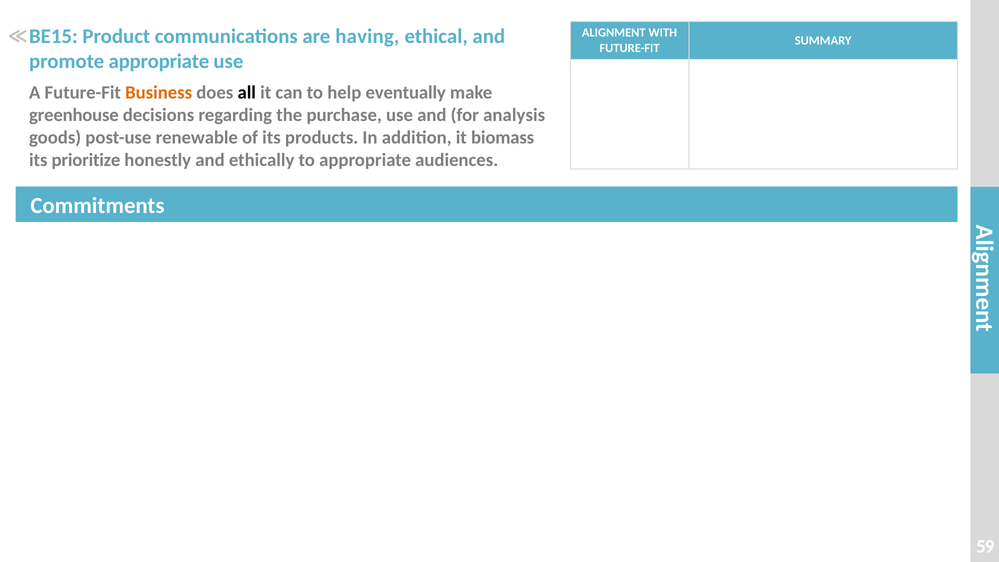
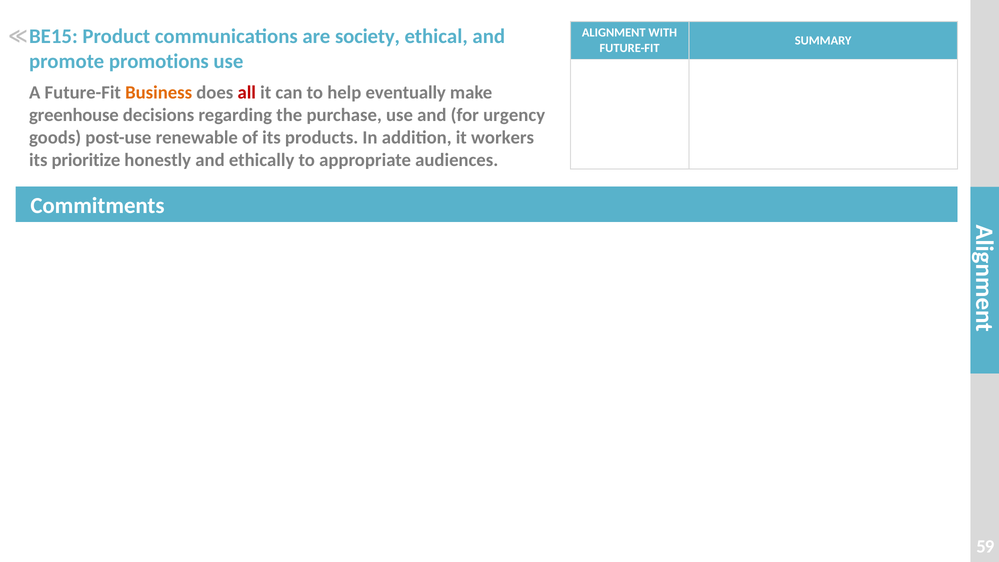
having: having -> society
promote appropriate: appropriate -> promotions
all colour: black -> red
analysis: analysis -> urgency
biomass: biomass -> workers
